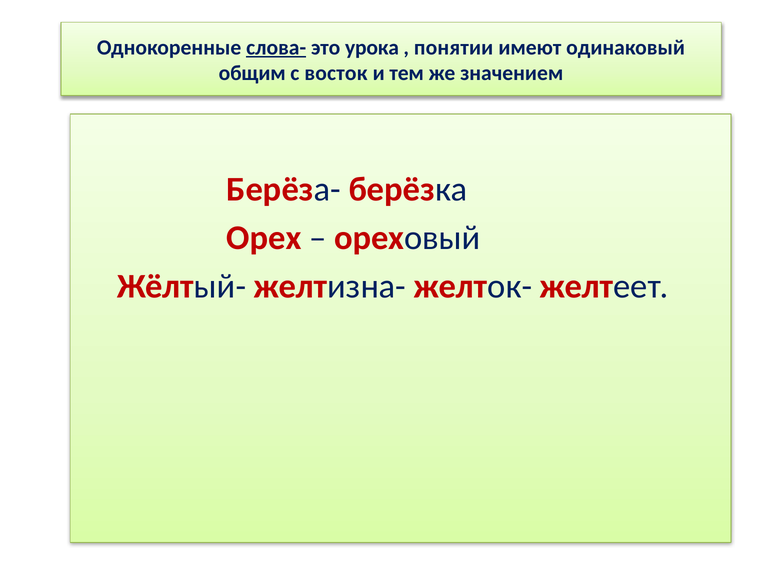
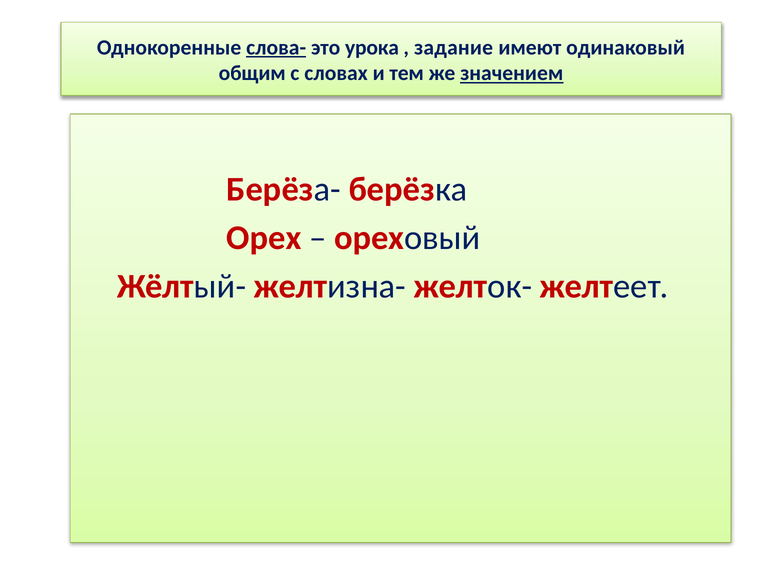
понятии: понятии -> задание
восток: восток -> словах
значением underline: none -> present
